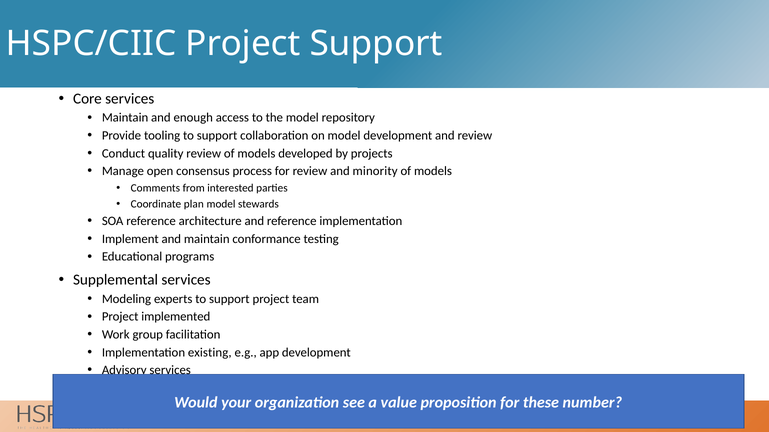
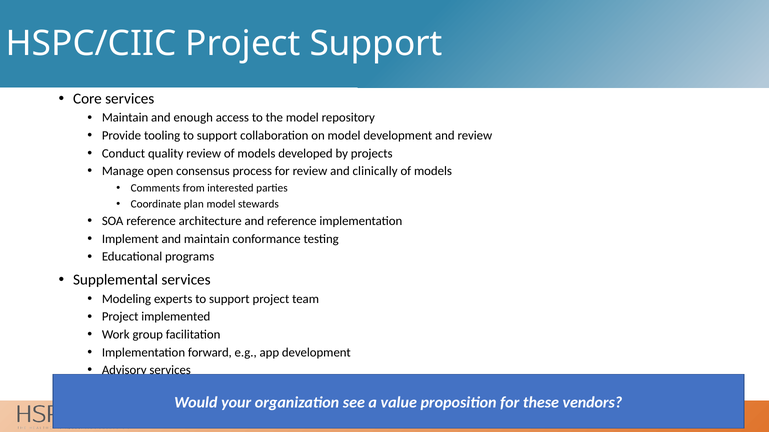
minority: minority -> clinically
existing: existing -> forward
number: number -> vendors
